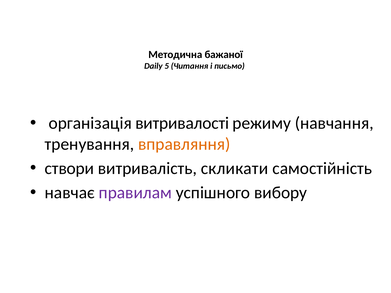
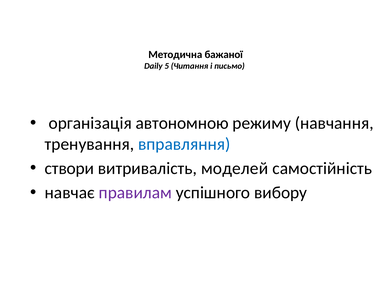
витривалості: витривалості -> автономною
вправляння colour: orange -> blue
скликати: скликати -> моделей
